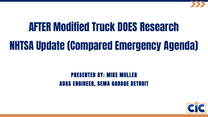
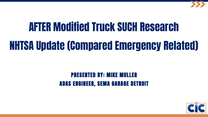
DOES: DOES -> SUCH
Agenda: Agenda -> Related
